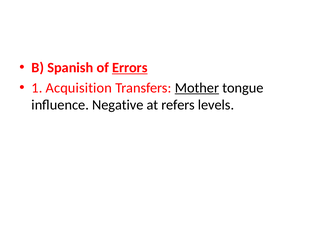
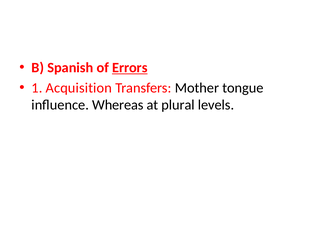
Mother underline: present -> none
Negative: Negative -> Whereas
refers: refers -> plural
